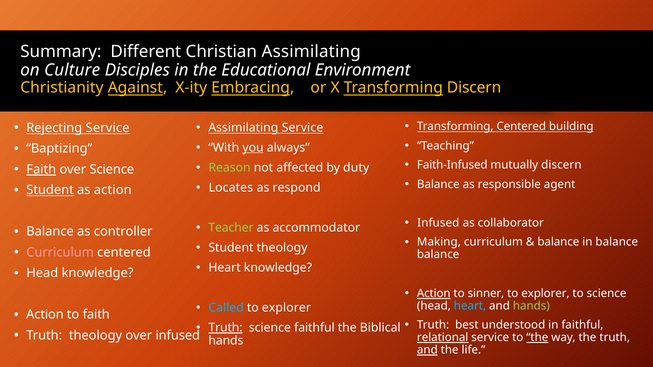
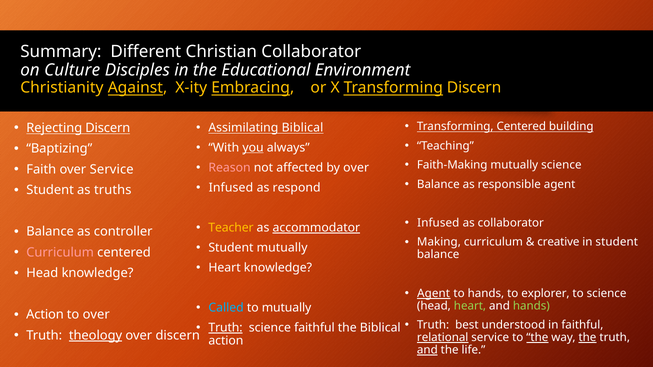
Christian Assimilating: Assimilating -> Collaborator
Rejecting Service: Service -> Discern
Assimilating Service: Service -> Biblical
Faith-Infused: Faith-Infused -> Faith-Making
mutually discern: discern -> science
Reason colour: light green -> pink
by duty: duty -> over
Faith at (41, 170) underline: present -> none
over Science: Science -> Service
Locates at (231, 188): Locates -> Infused
Student at (50, 190) underline: present -> none
as action: action -> truths
Teacher colour: light green -> yellow
accommodator underline: none -> present
balance at (558, 242): balance -> creative
in balance: balance -> student
Student theology: theology -> mutually
Action at (434, 293): Action -> Agent
to sinner: sinner -> hands
explorer at (286, 308): explorer -> mutually
heart at (470, 306) colour: light blue -> light green
to faith: faith -> over
theology at (96, 336) underline: none -> present
over infused: infused -> discern
the at (587, 338) underline: none -> present
hands at (226, 341): hands -> action
